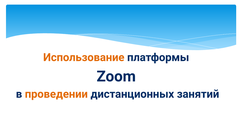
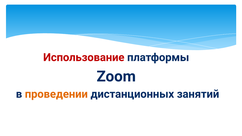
Использование colour: orange -> red
